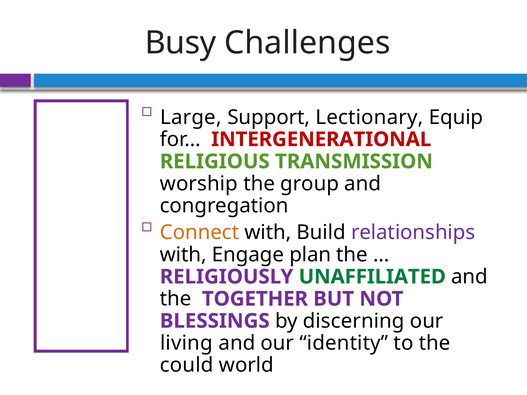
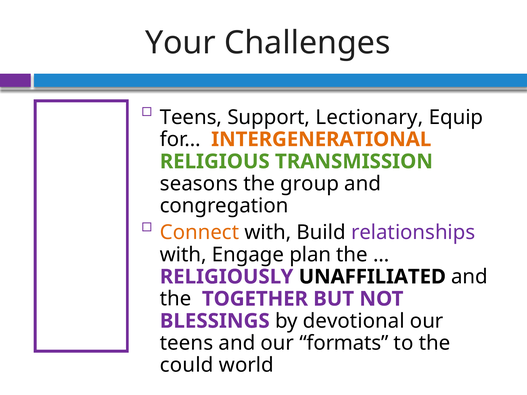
Busy: Busy -> Your
Large at (191, 117): Large -> Teens
INTERGENERATIONAL colour: red -> orange
worship: worship -> seasons
UNAFFILIATED colour: green -> black
discerning: discerning -> devotional
living at (186, 343): living -> teens
identity: identity -> formats
